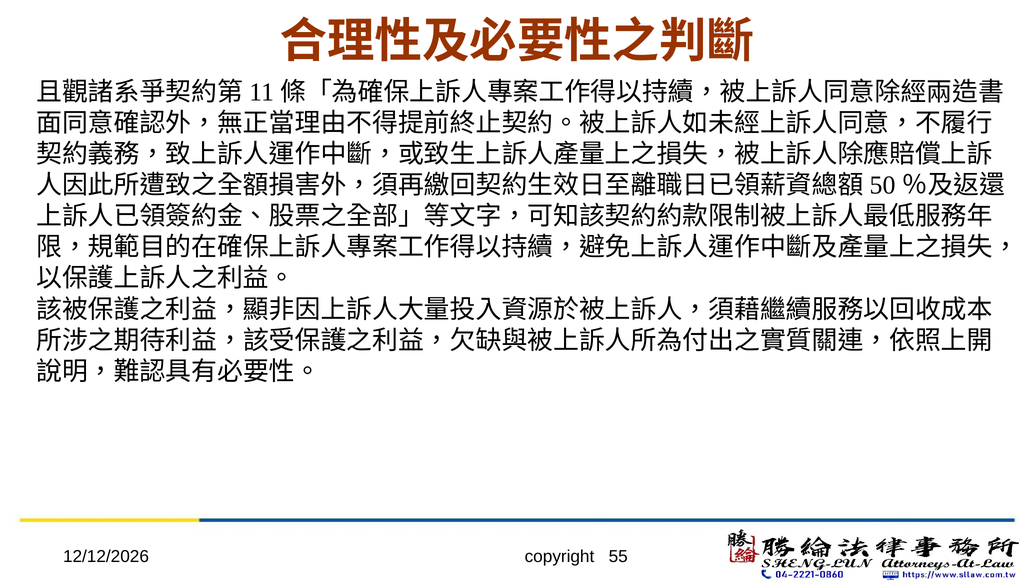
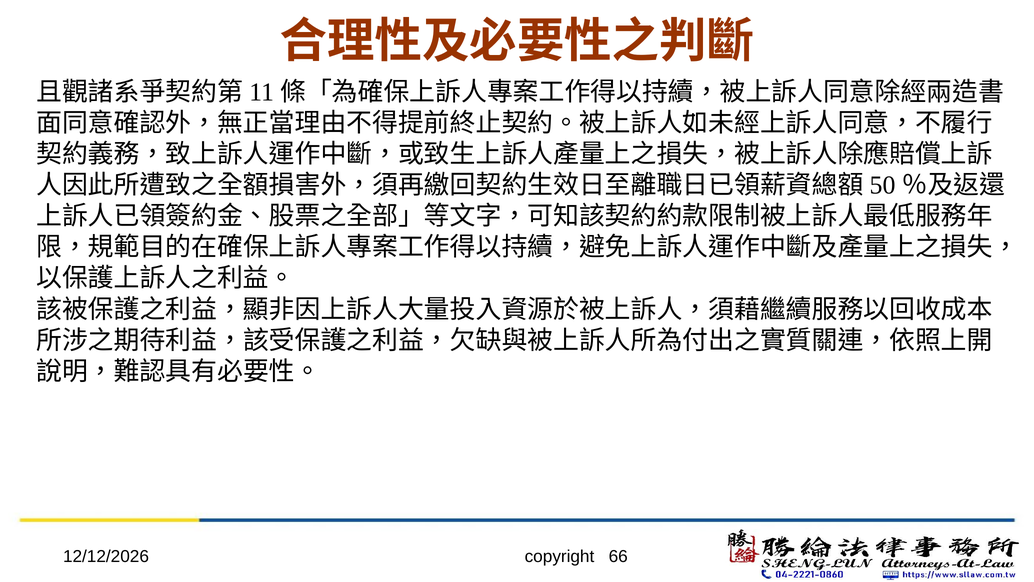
55: 55 -> 66
